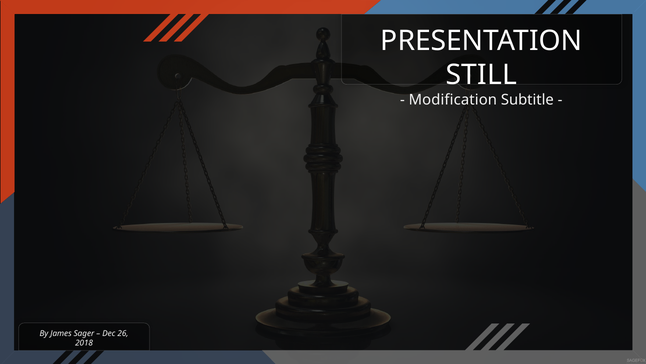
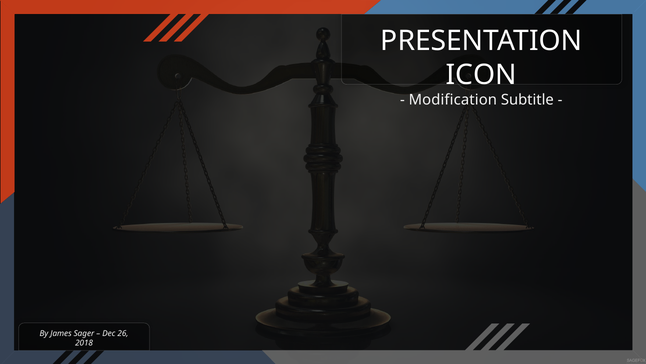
STILL: STILL -> ICON
